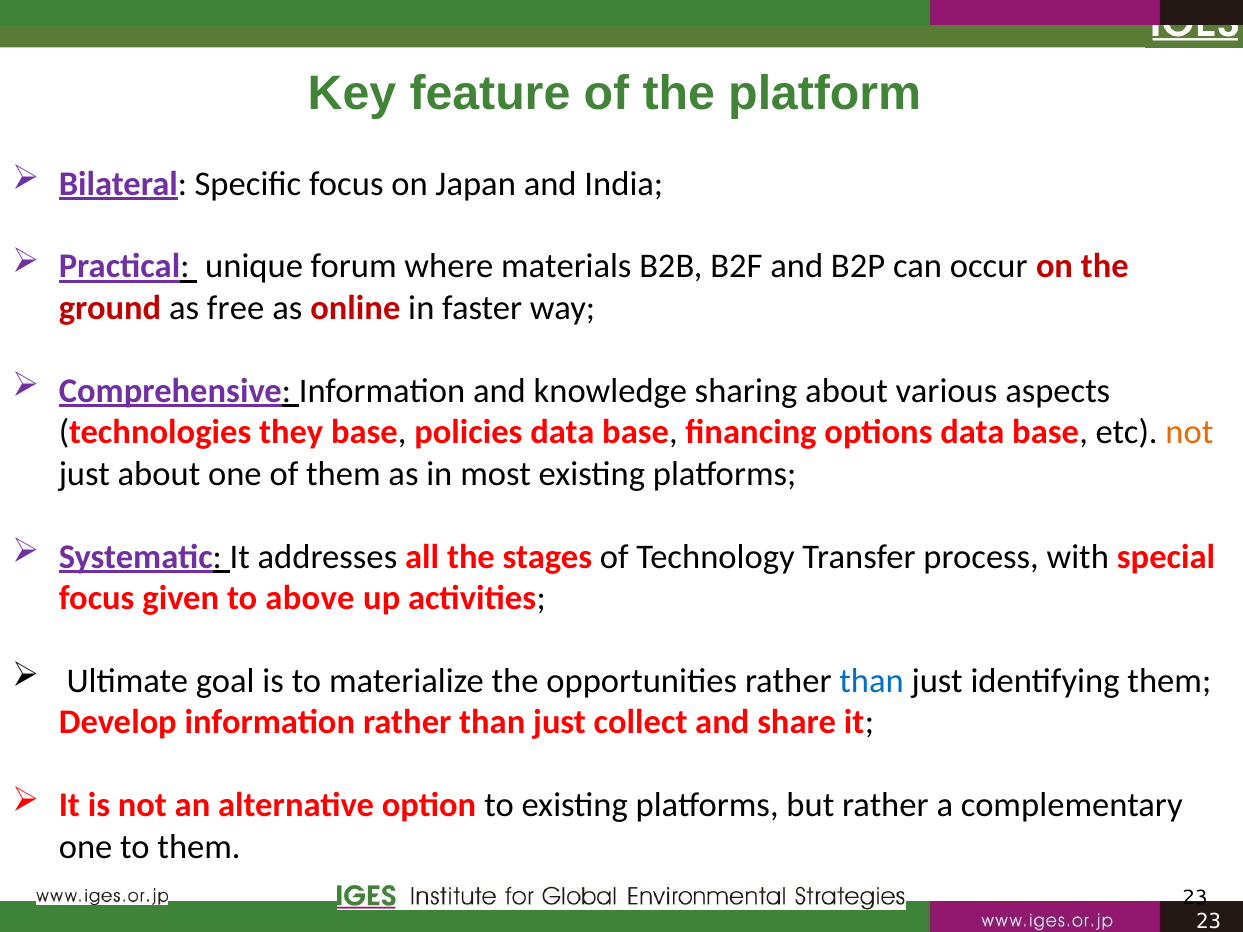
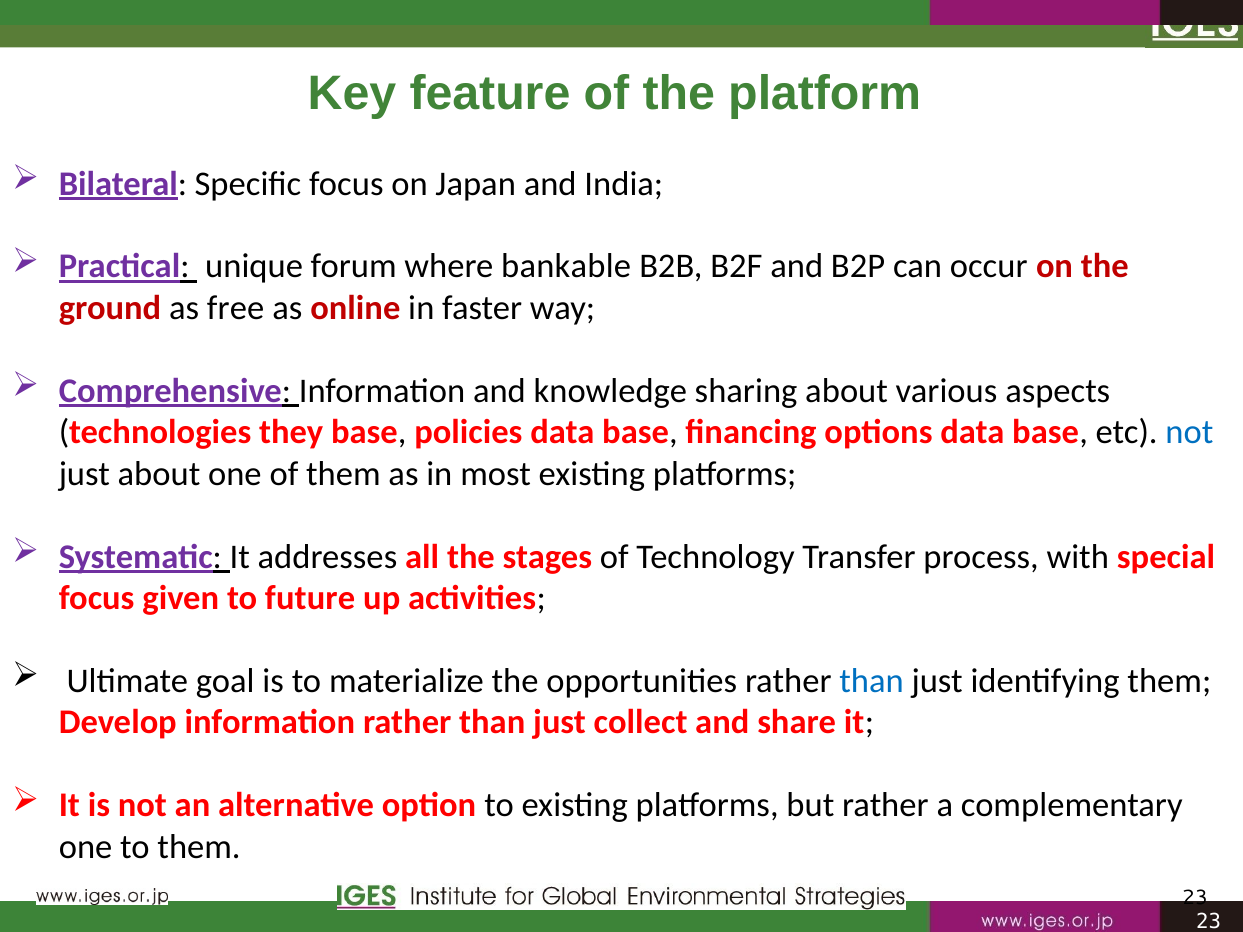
materials: materials -> bankable
not at (1189, 432) colour: orange -> blue
above: above -> future
